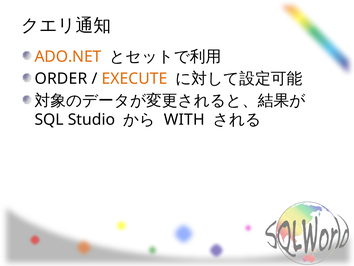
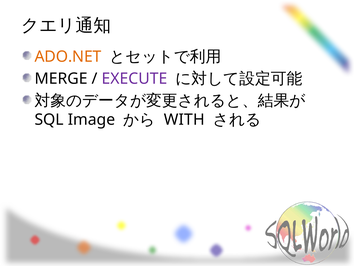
ORDER: ORDER -> MERGE
EXECUTE colour: orange -> purple
Studio: Studio -> Image
